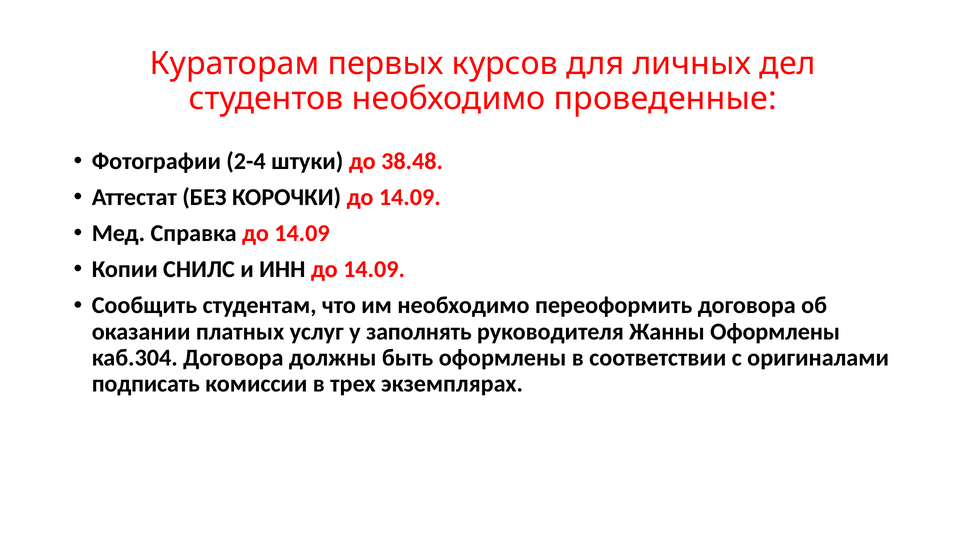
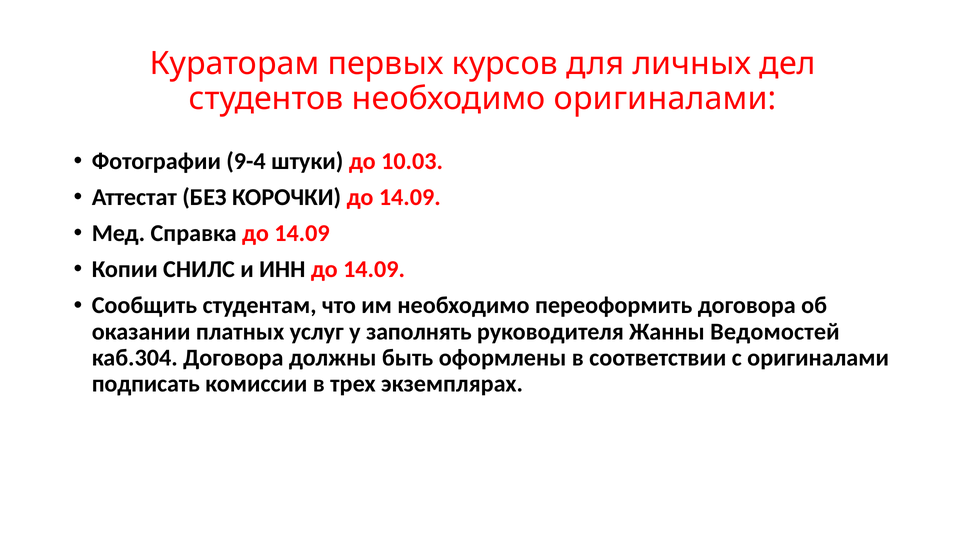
необходимо проведенные: проведенные -> оригиналами
2-4: 2-4 -> 9-4
38.48: 38.48 -> 10.03
Жанны Оформлены: Оформлены -> Ведомостей
